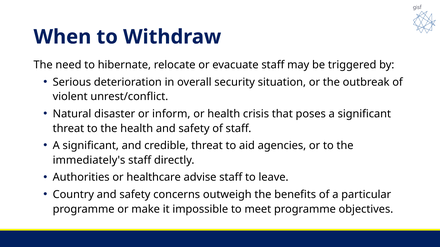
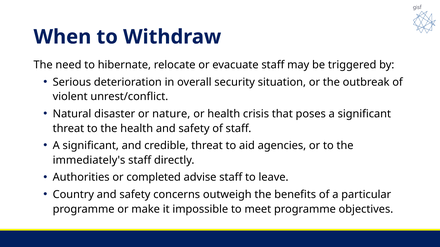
inform: inform -> nature
healthcare: healthcare -> completed
